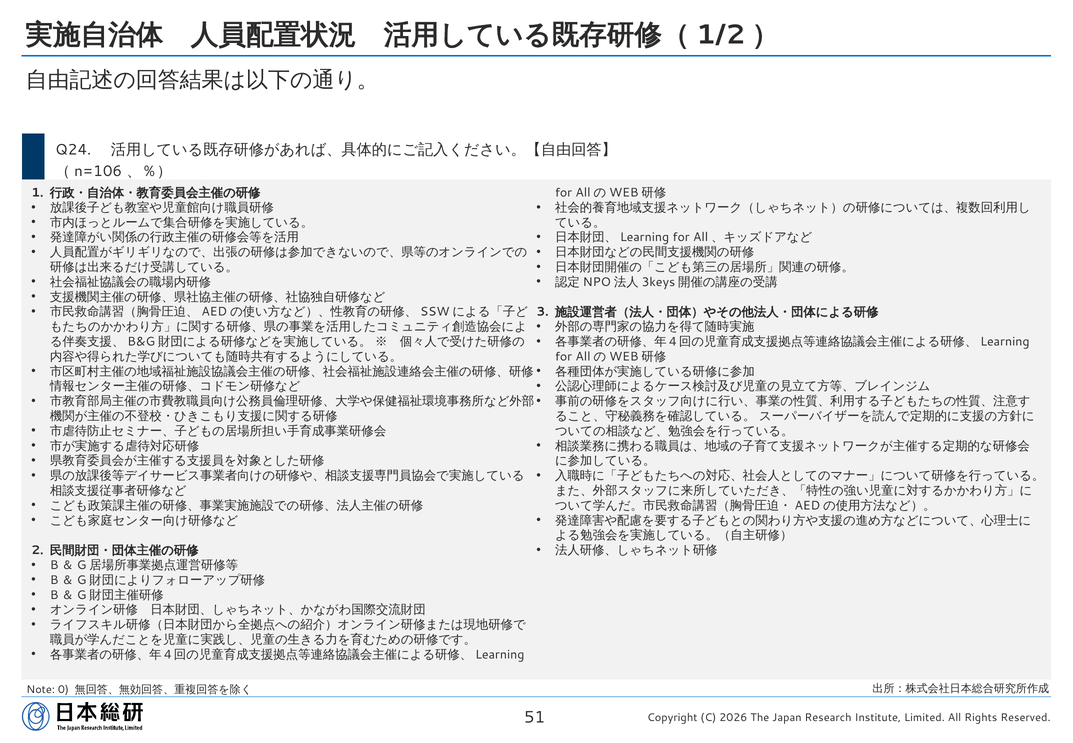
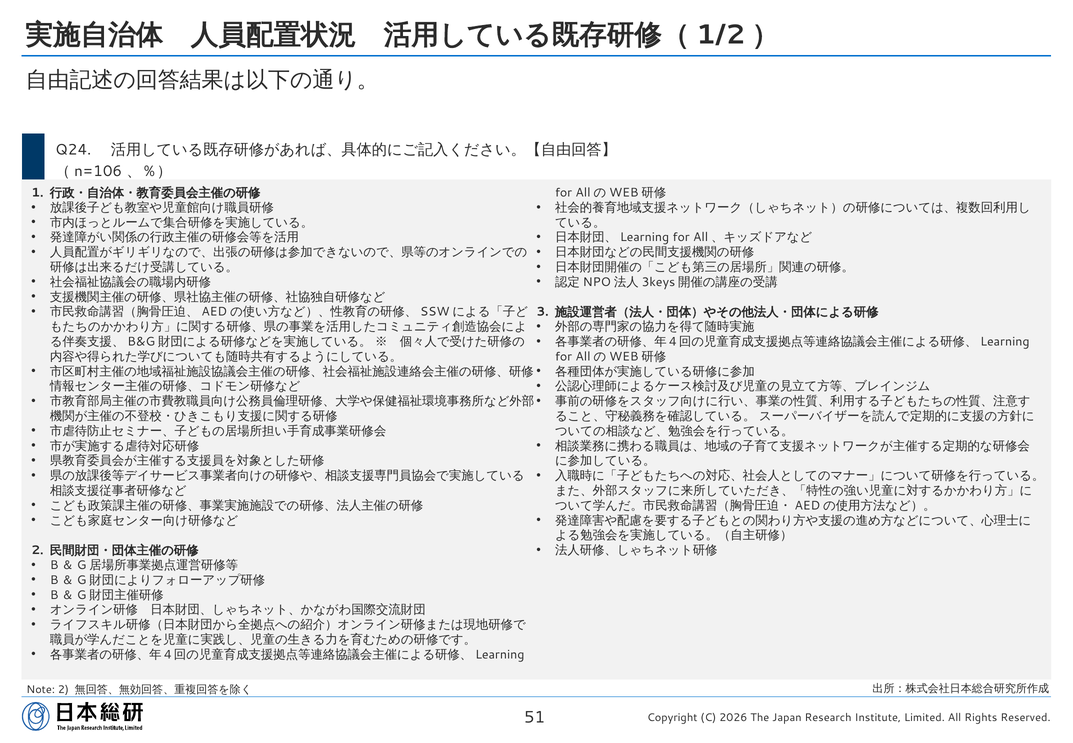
Note 0: 0 -> 2
